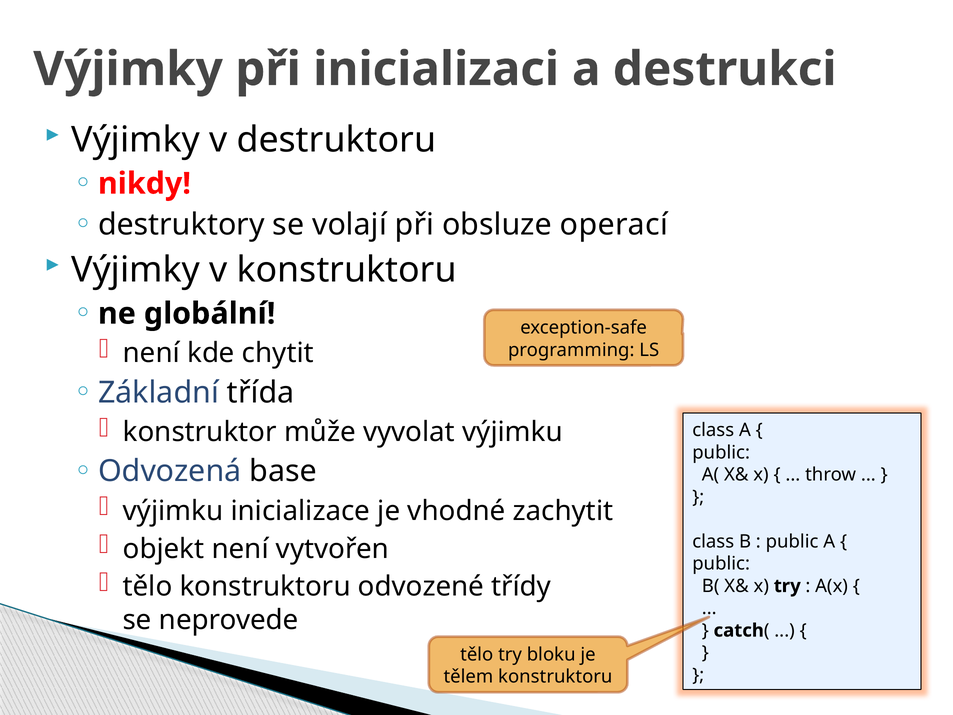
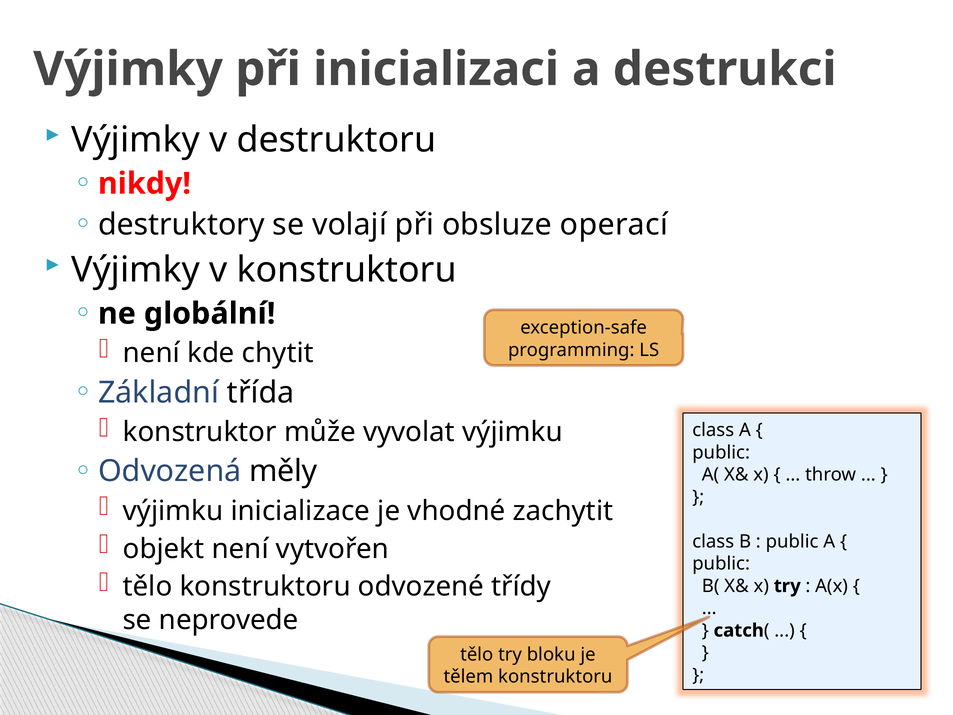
base: base -> měly
